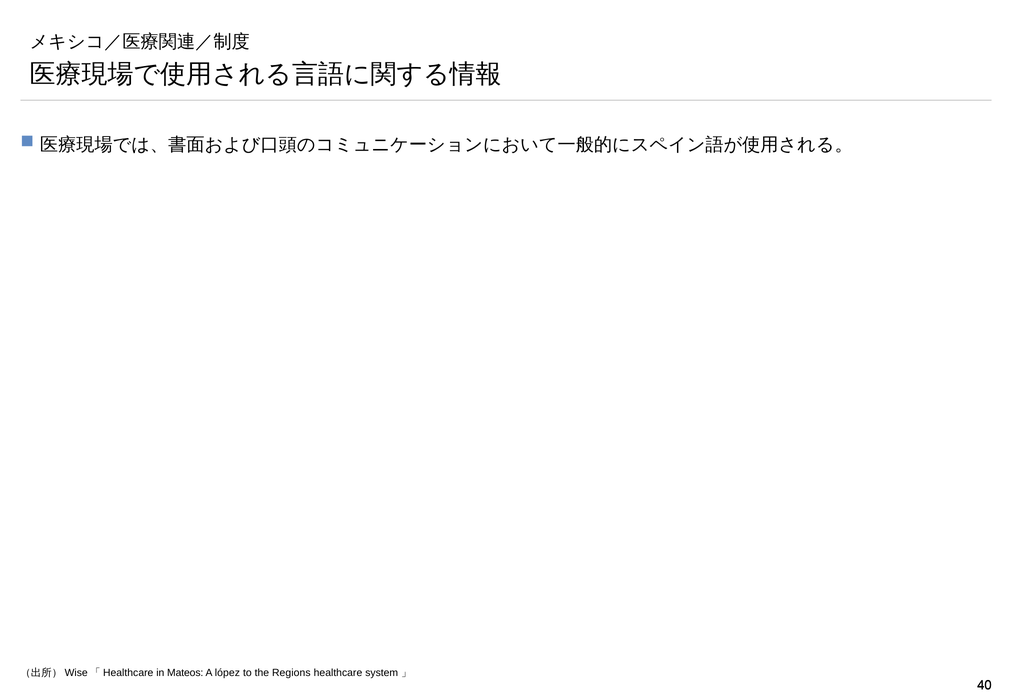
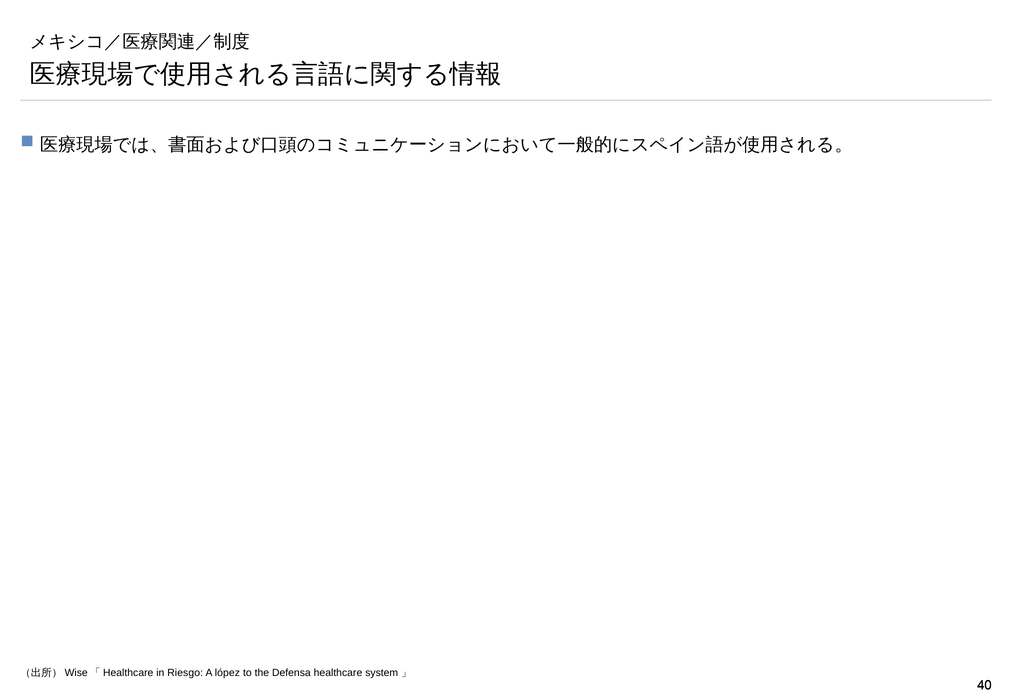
Mateos: Mateos -> Riesgo
Regions: Regions -> Defensa
